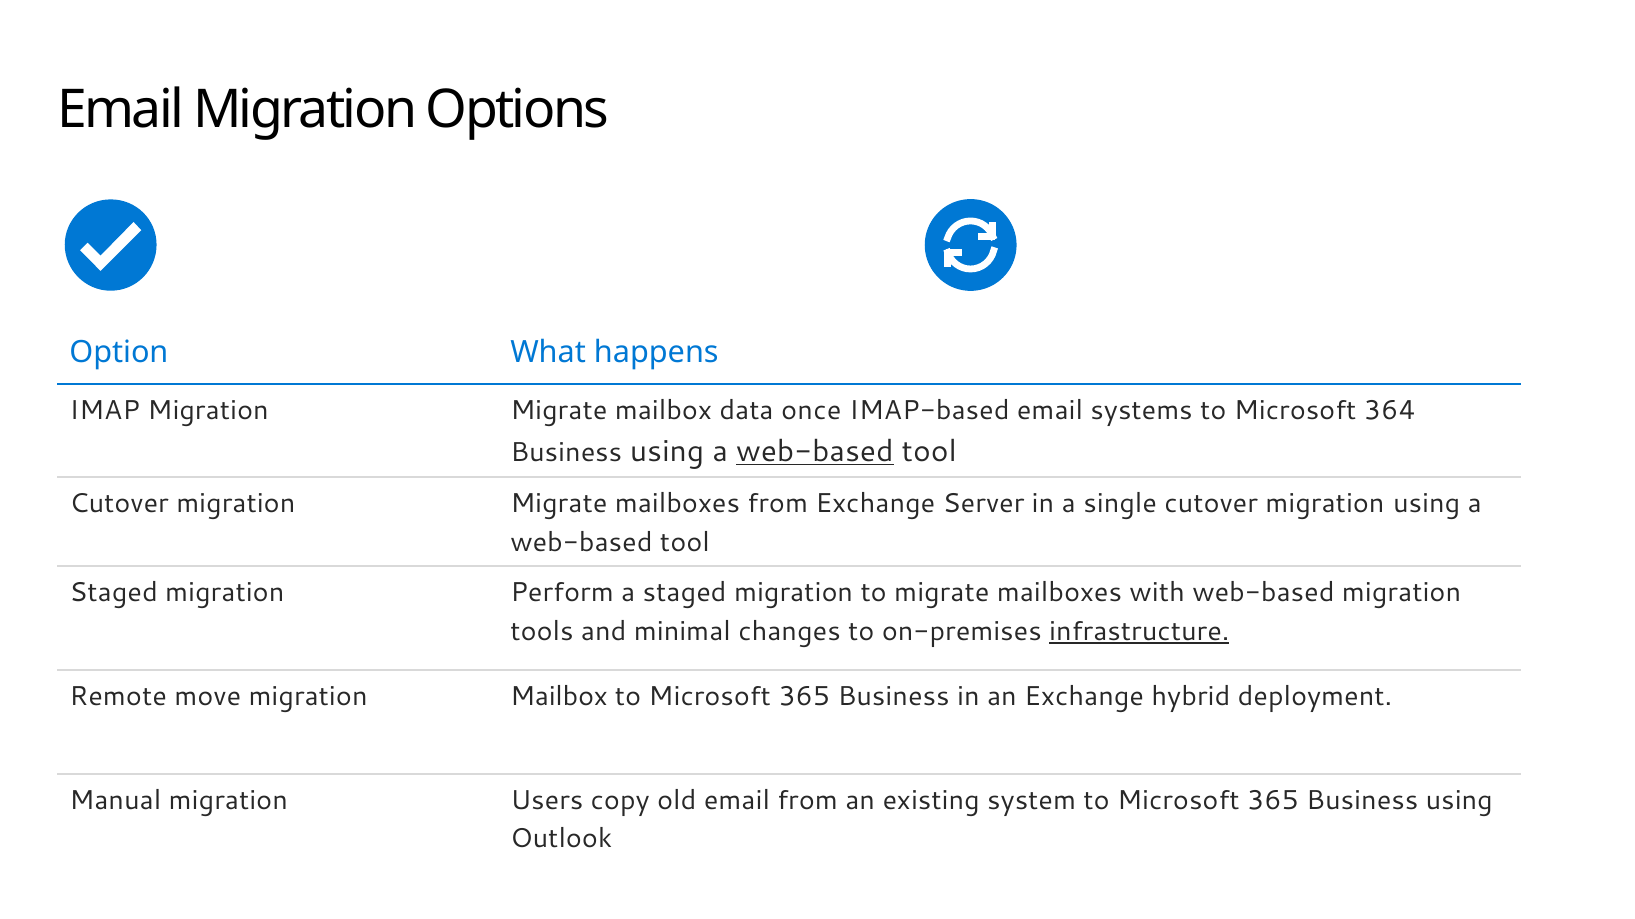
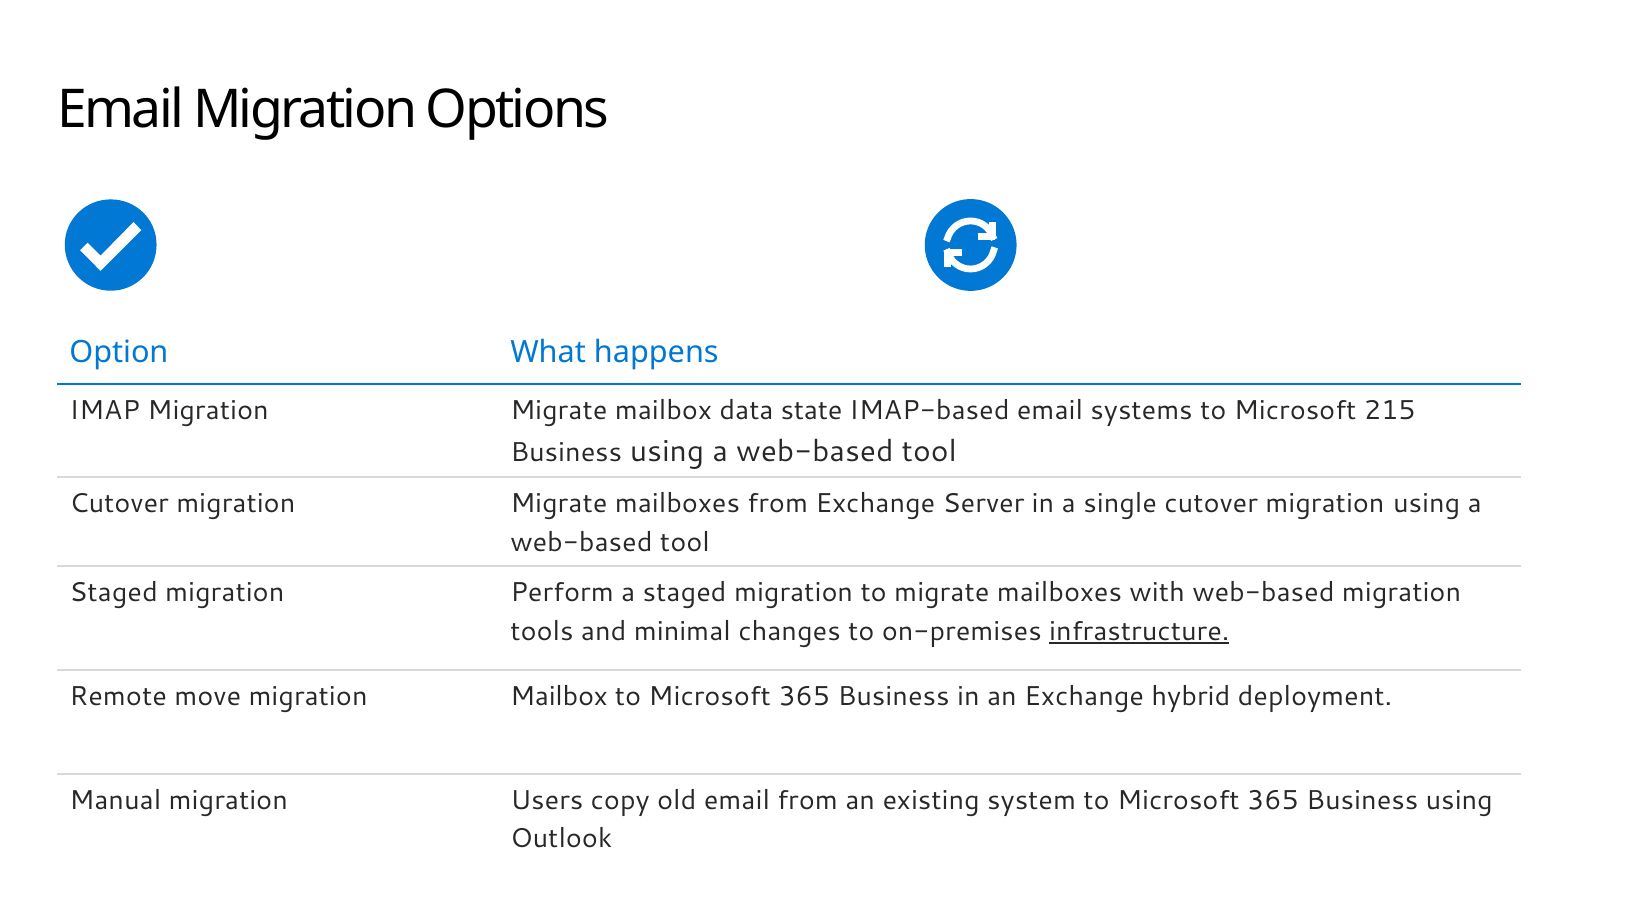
once: once -> state
364: 364 -> 215
web-based at (815, 452) underline: present -> none
